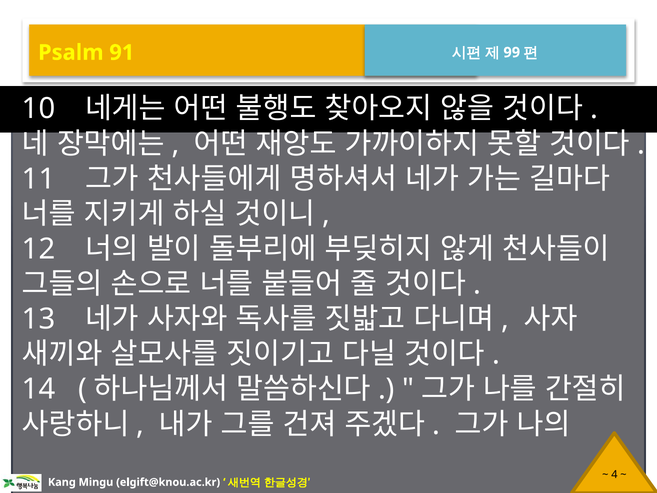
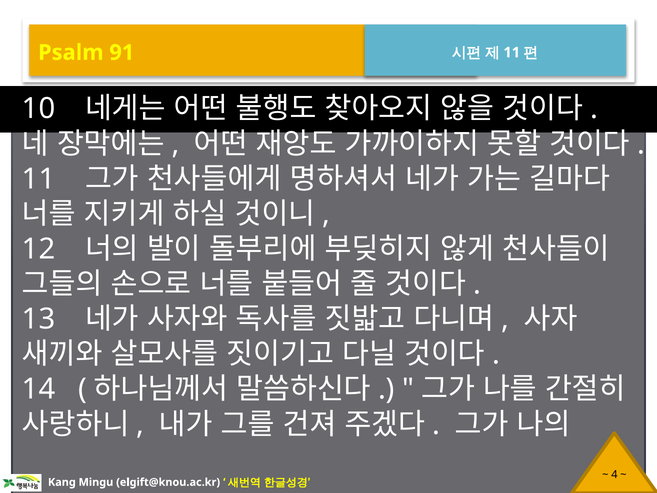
99 at (512, 52): 99 -> 11
